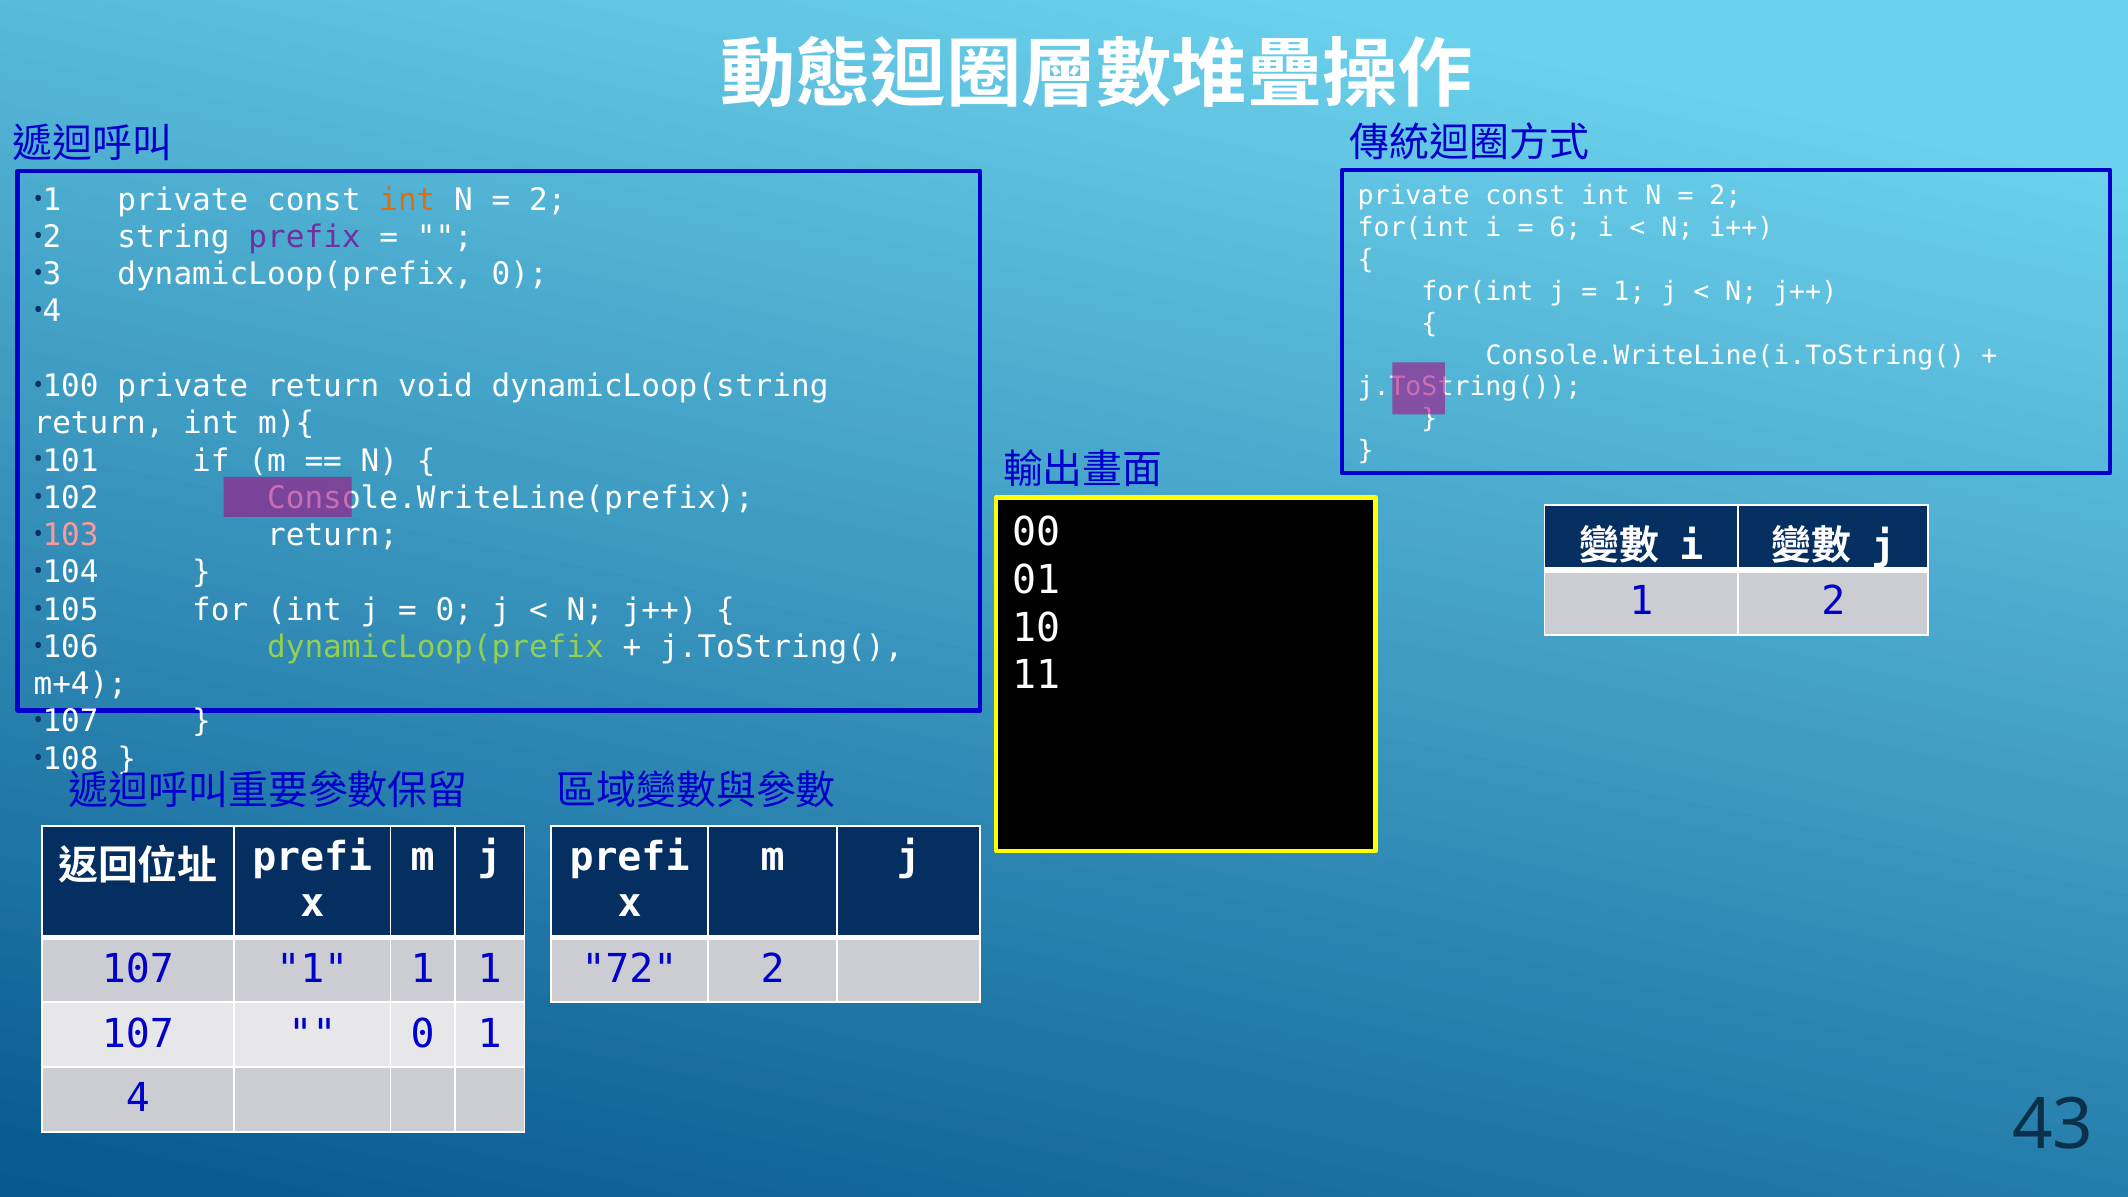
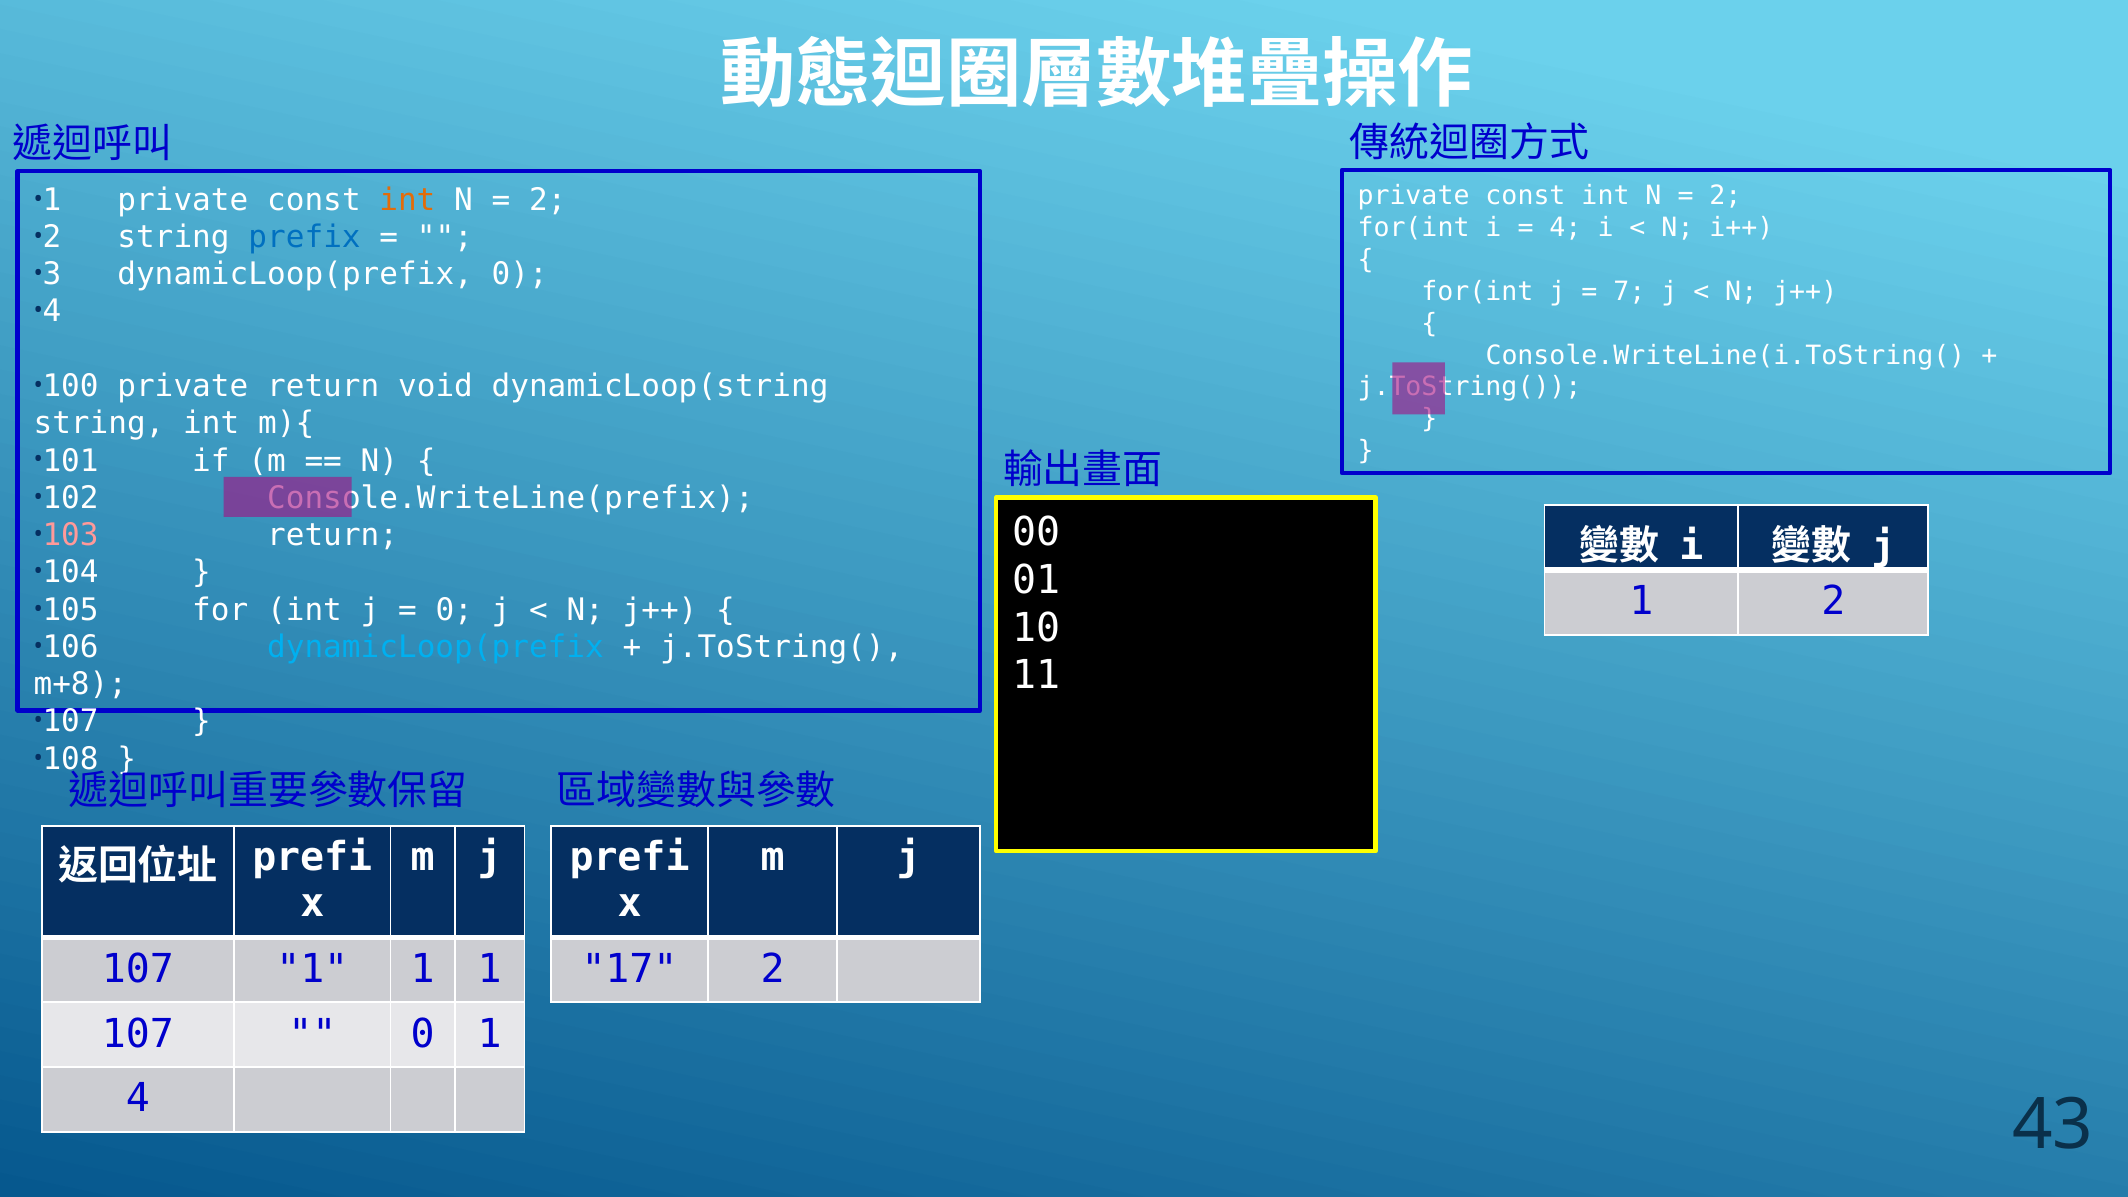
6 at (1565, 228): 6 -> 4
prefix colour: purple -> blue
1 at (1629, 291): 1 -> 7
return at (99, 424): return -> string
dynamicLoop(prefix at (435, 647) colour: light green -> light blue
m+4: m+4 -> m+8
72: 72 -> 17
